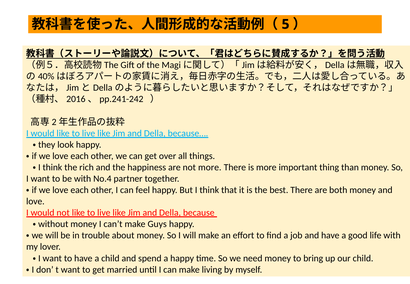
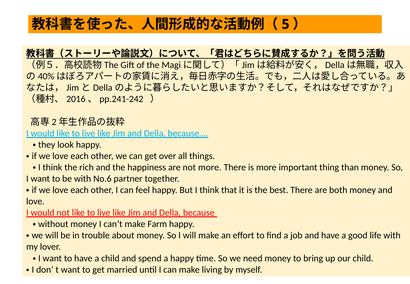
No.4: No.4 -> No.6
Guys: Guys -> Farm
